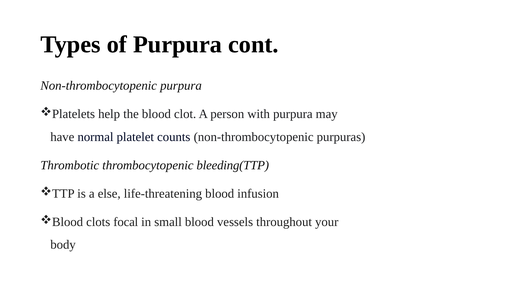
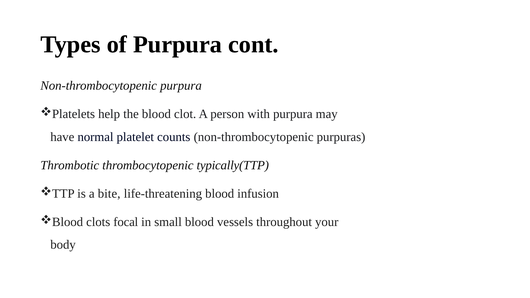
bleeding(TTP: bleeding(TTP -> typically(TTP
else: else -> bite
